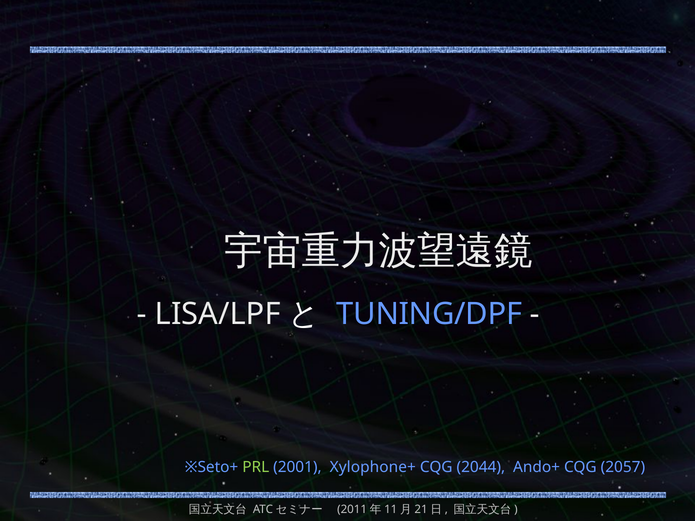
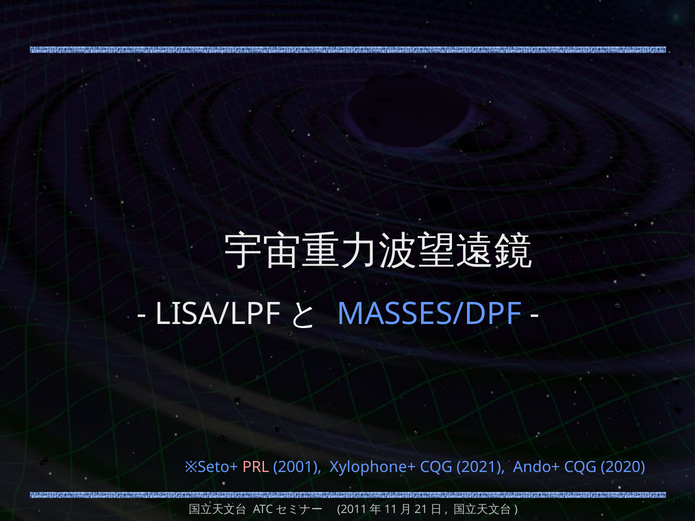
TUNING/DPF: TUNING/DPF -> MASSES/DPF
PRL colour: light green -> pink
2044: 2044 -> 2021
2057: 2057 -> 2020
